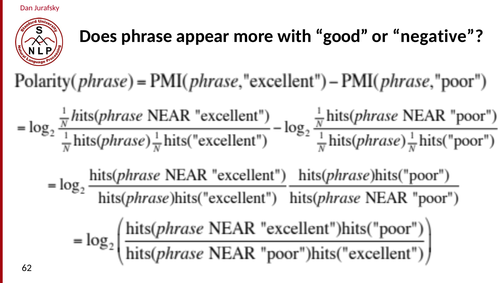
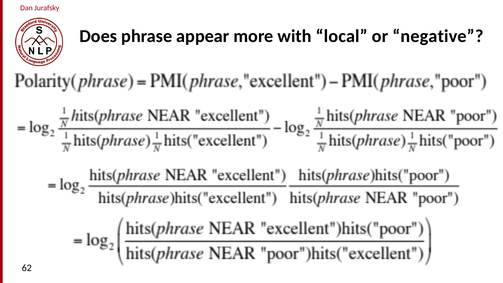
good: good -> local
